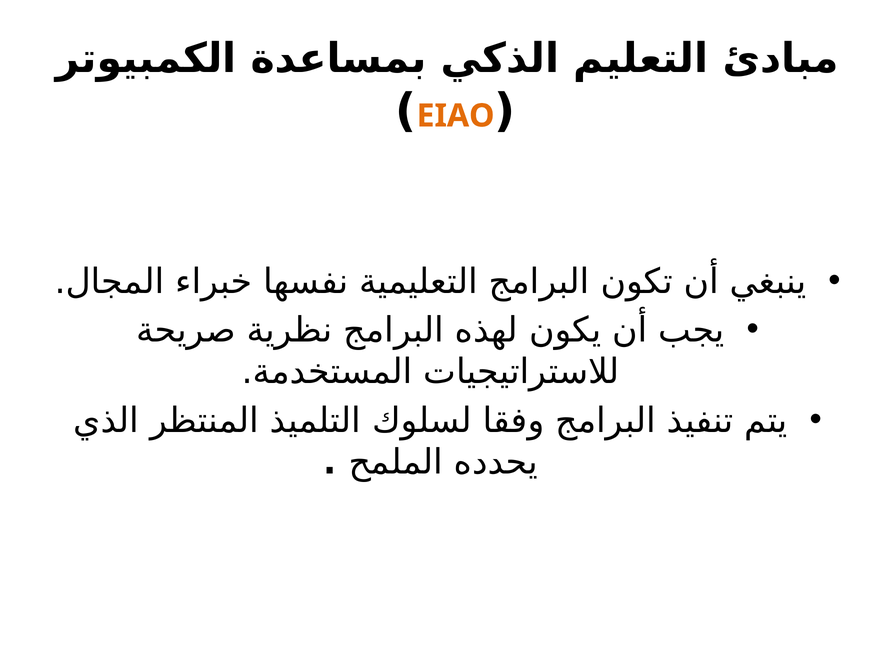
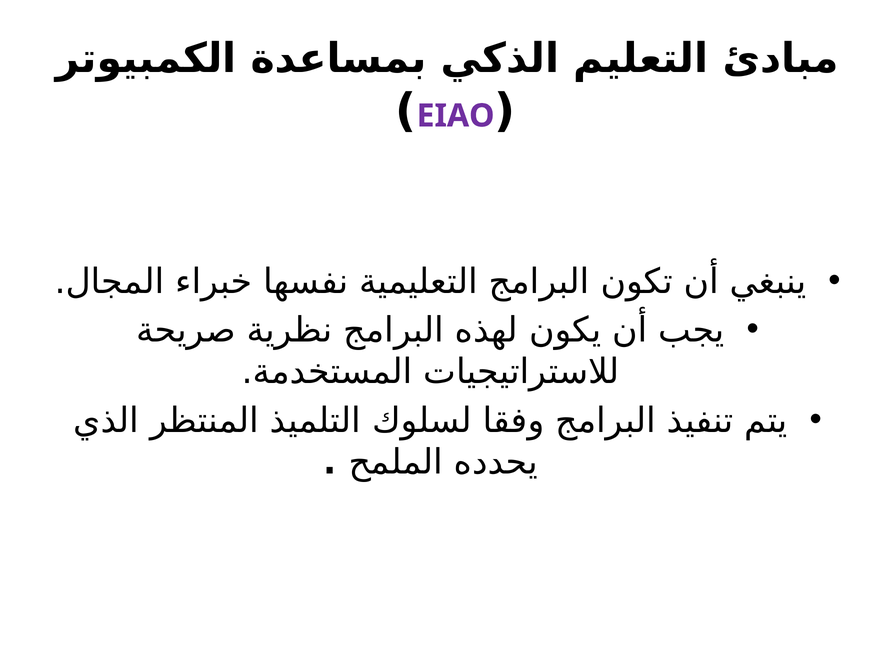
EIAO colour: orange -> purple
